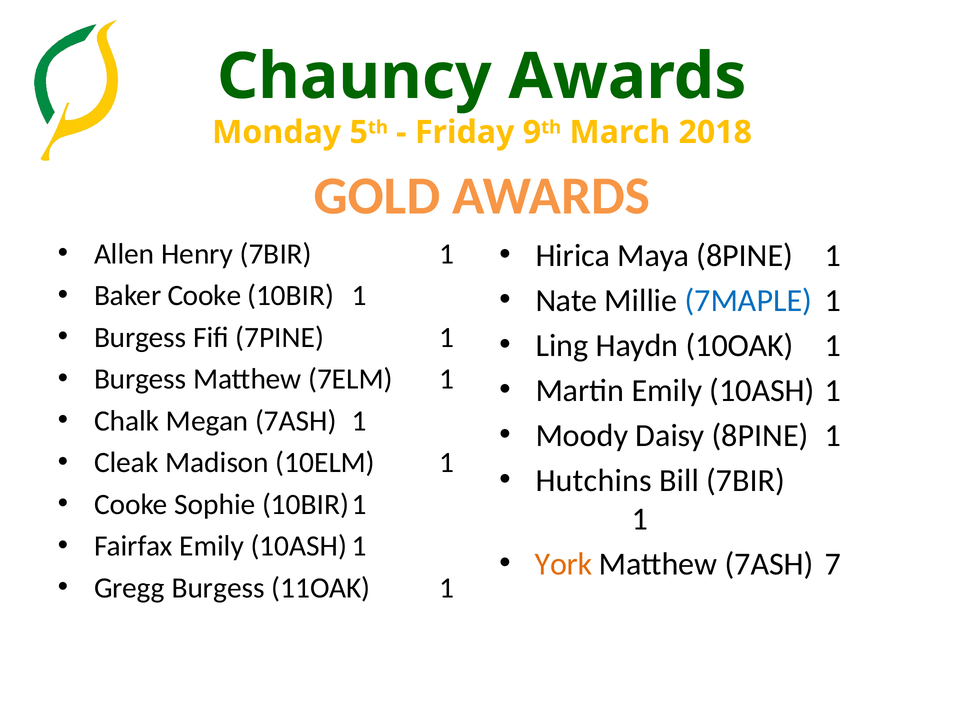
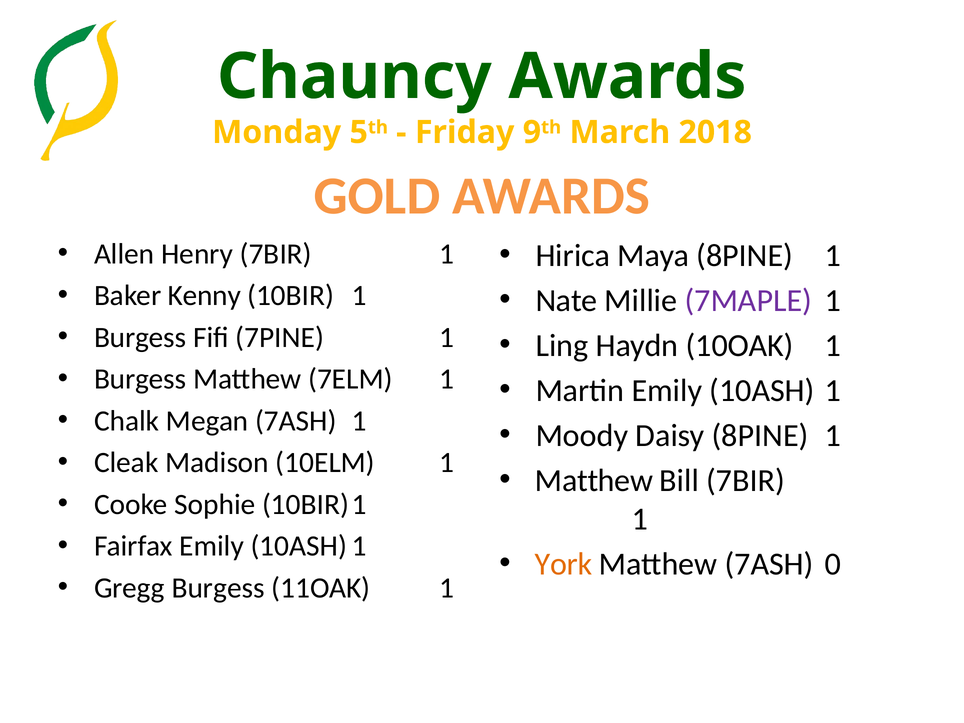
Baker Cooke: Cooke -> Kenny
7MAPLE colour: blue -> purple
Hutchins at (594, 481): Hutchins -> Matthew
7: 7 -> 0
